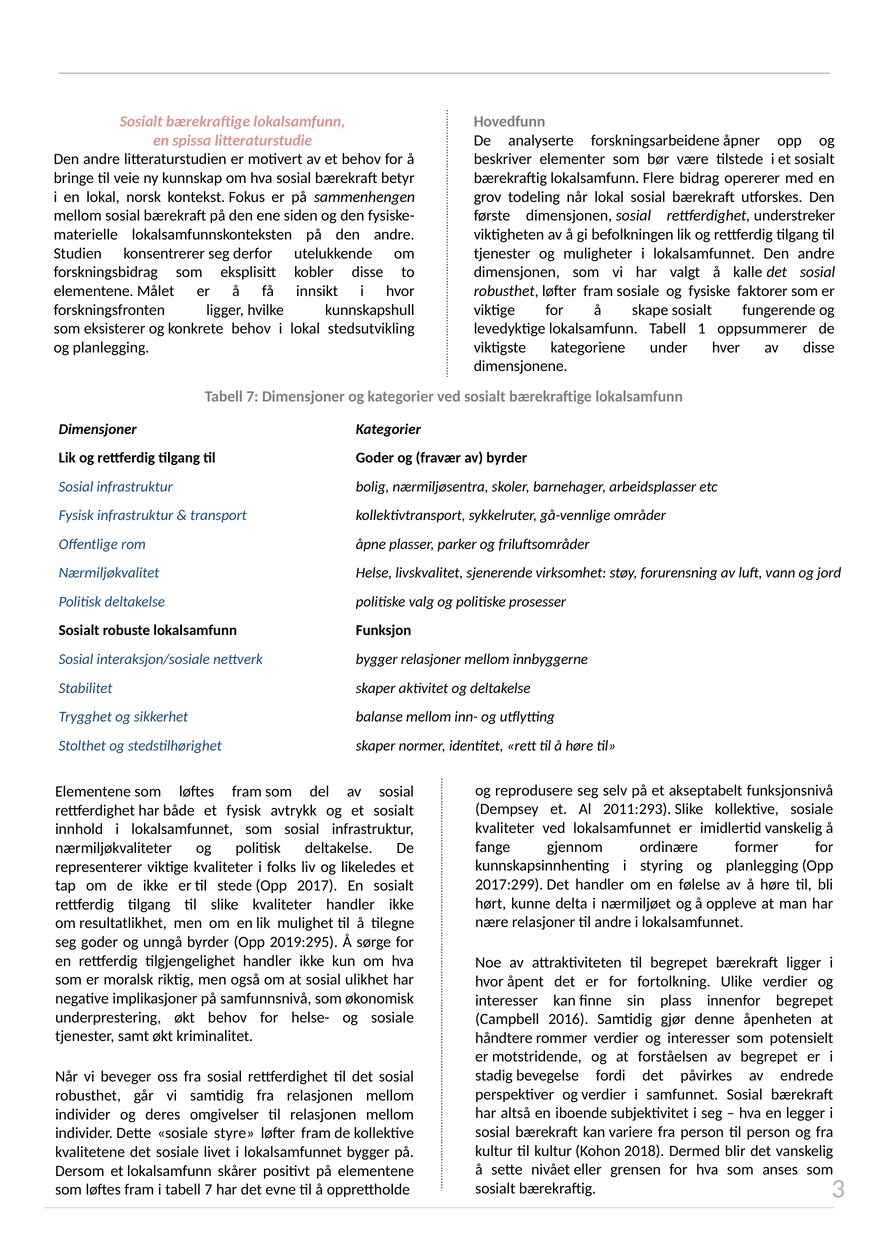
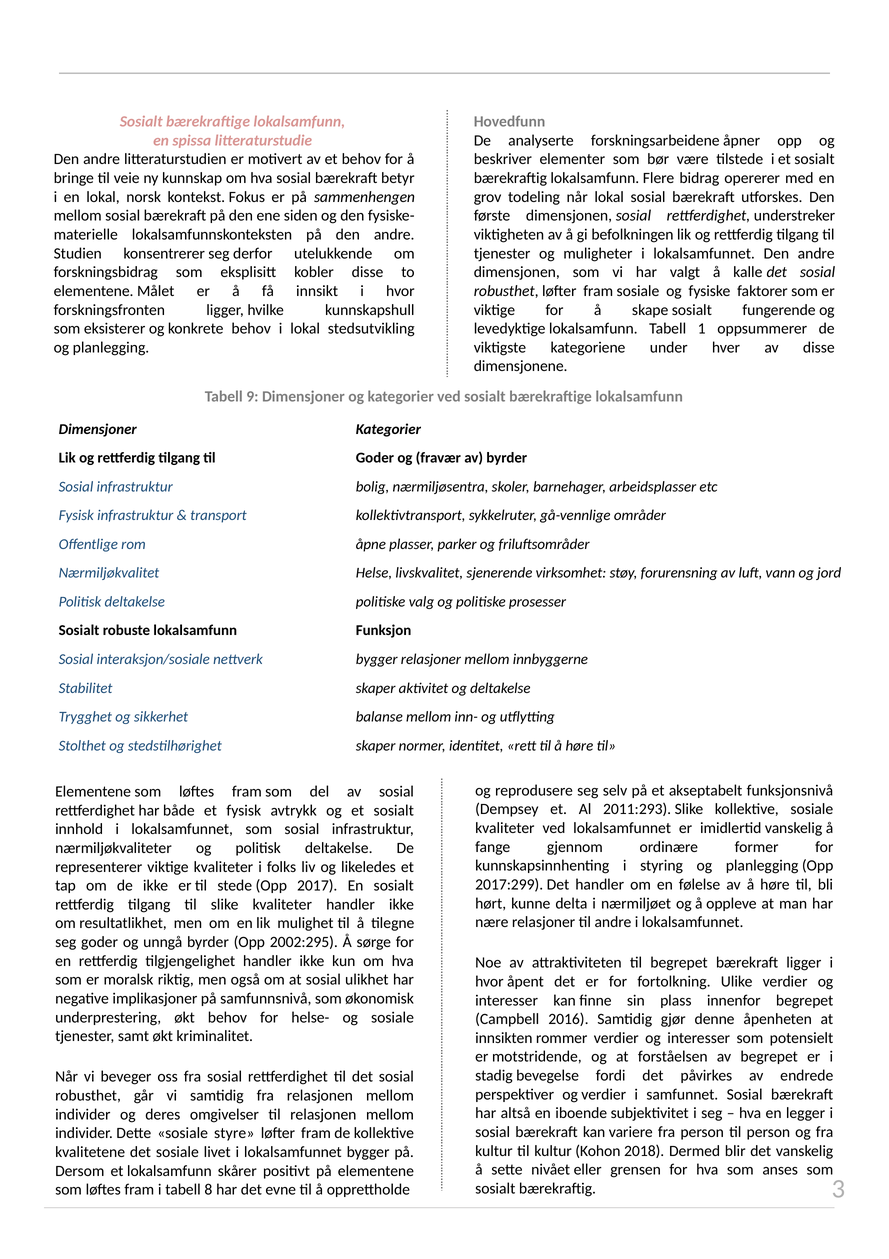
7 at (252, 396): 7 -> 9
2019:295: 2019:295 -> 2002:295
håndtere: håndtere -> innsikten
i tabell 7: 7 -> 8
